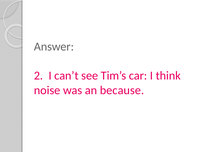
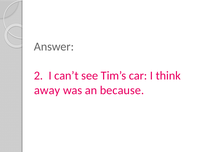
noise: noise -> away
